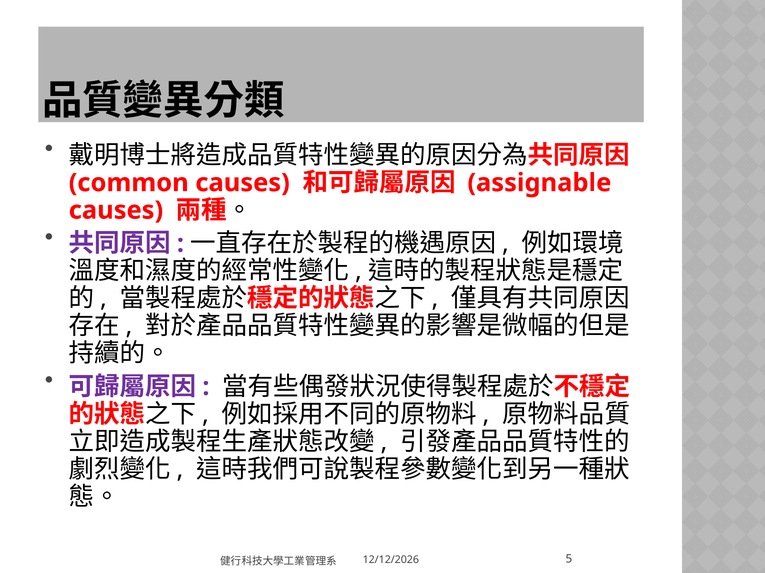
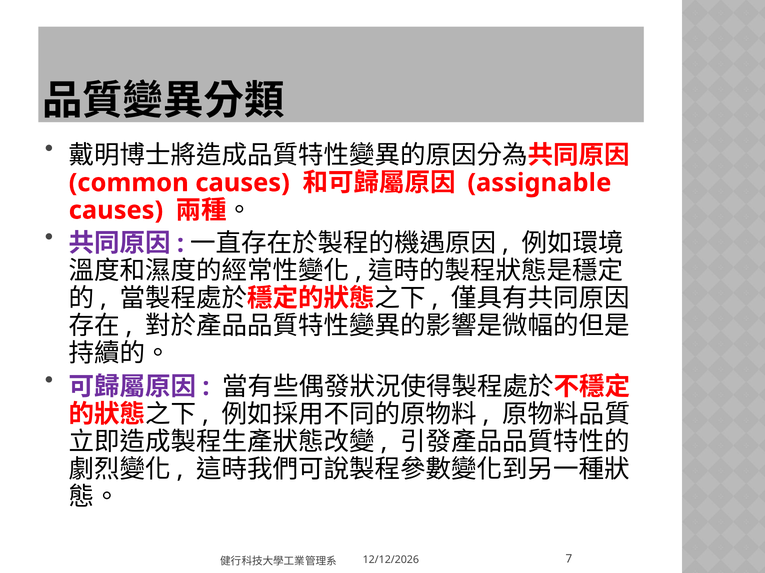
5: 5 -> 7
